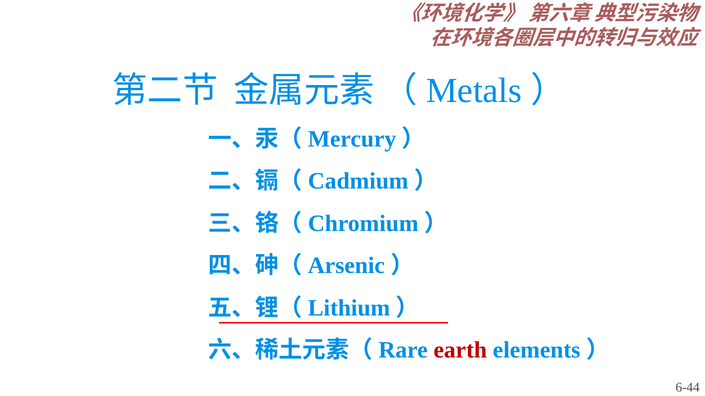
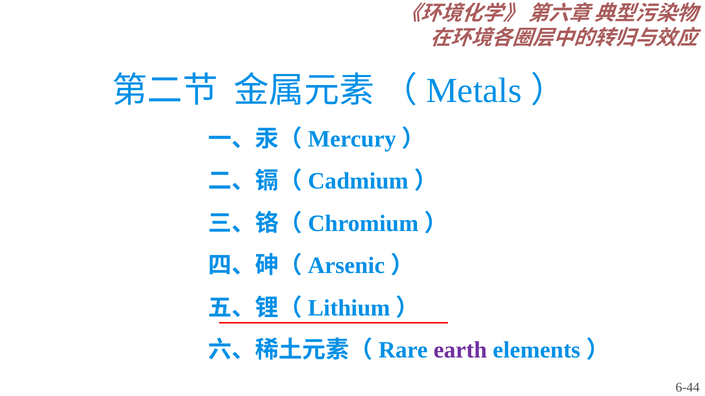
earth colour: red -> purple
